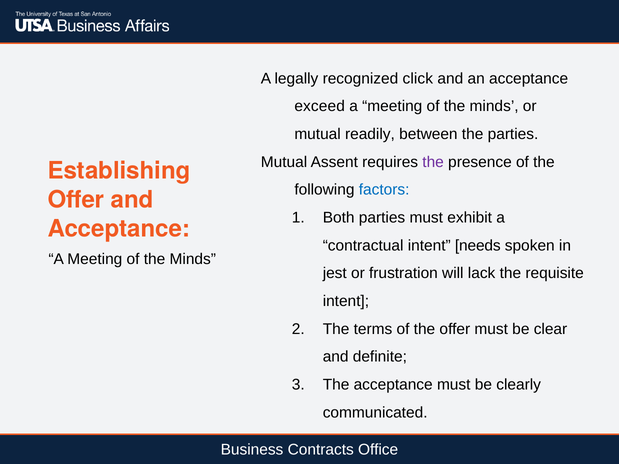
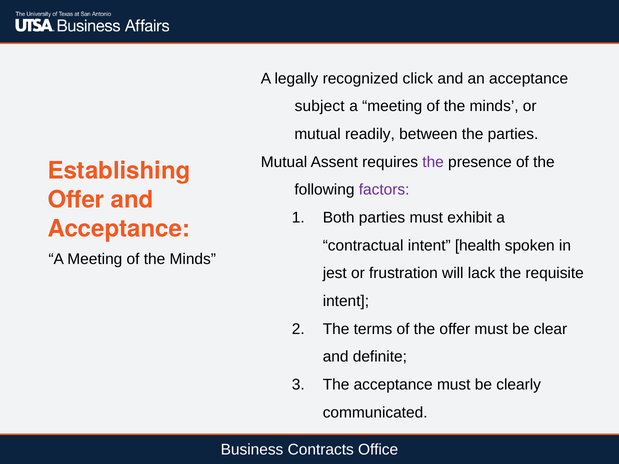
exceed: exceed -> subject
factors colour: blue -> purple
needs: needs -> health
